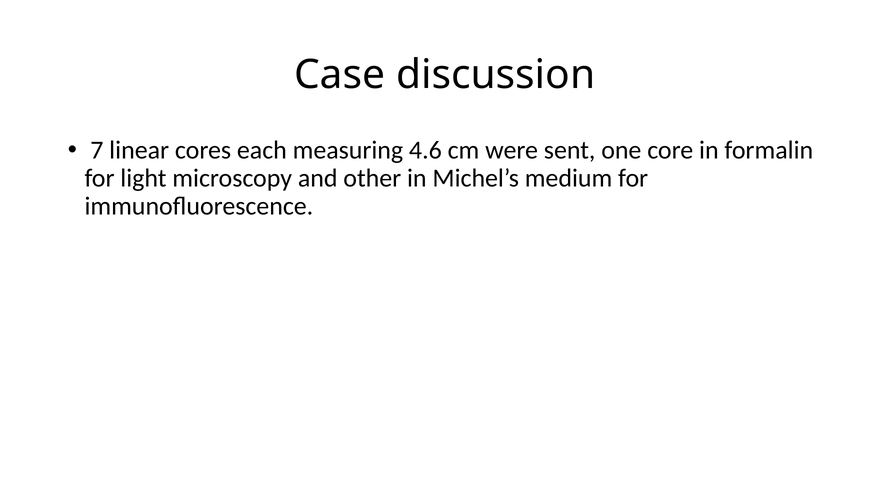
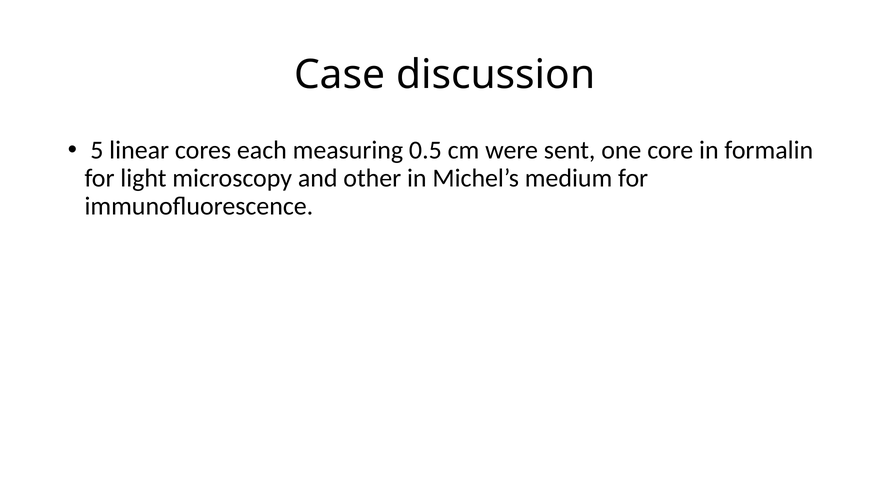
7: 7 -> 5
4.6: 4.6 -> 0.5
